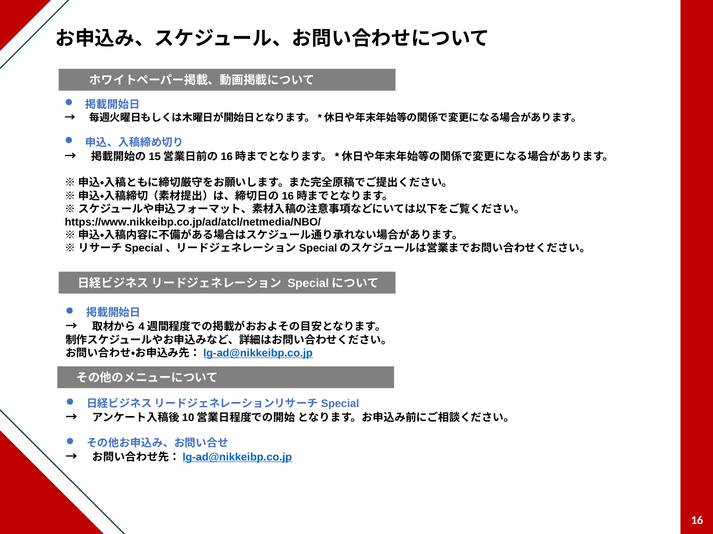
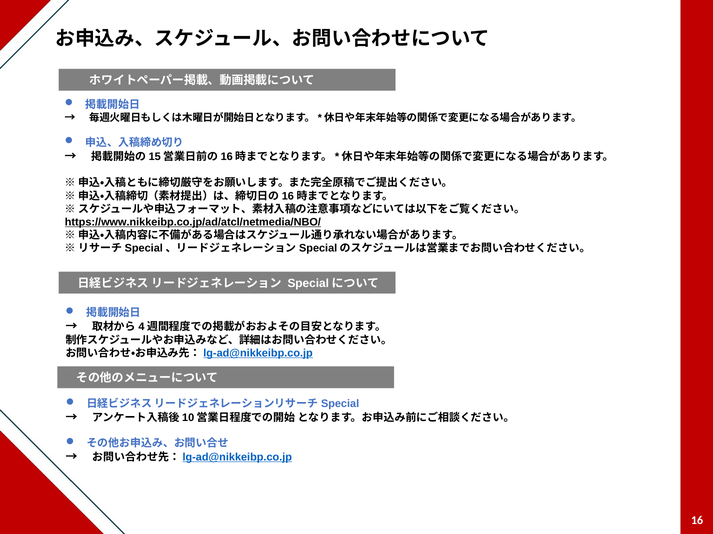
https://www.nikkeibp.co.jp/ad/atcl/netmedia/NBO/ underline: none -> present
